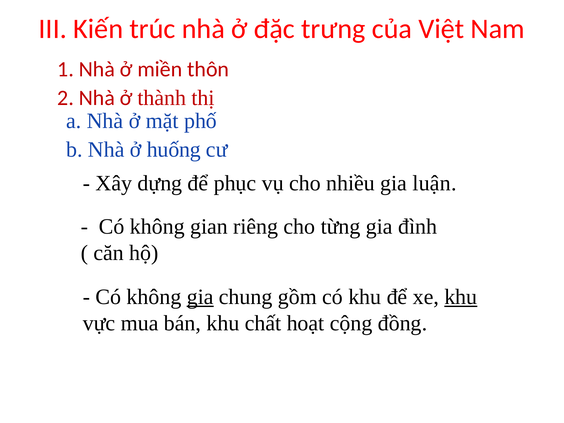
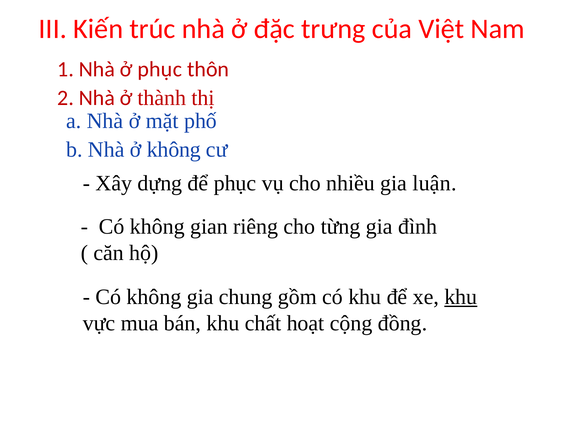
ở miền: miền -> phục
ở huống: huống -> không
gia at (200, 297) underline: present -> none
